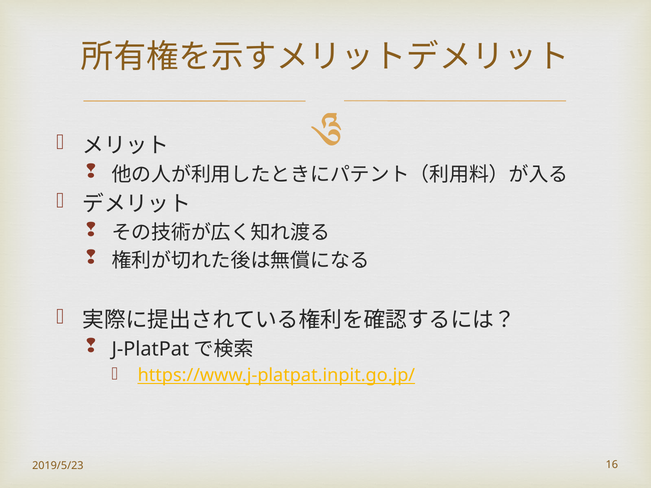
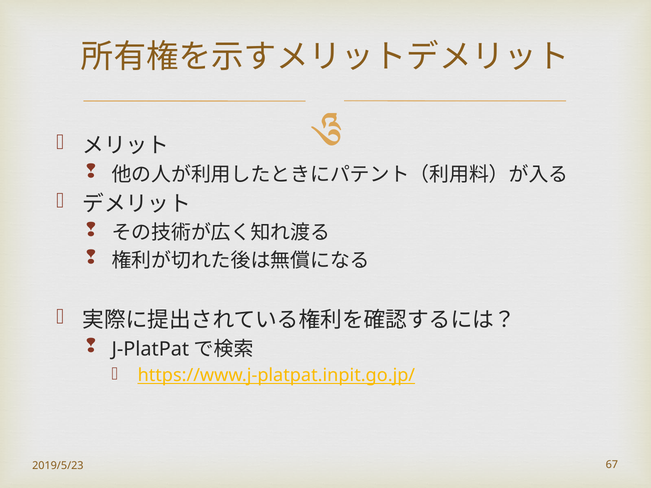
16: 16 -> 67
